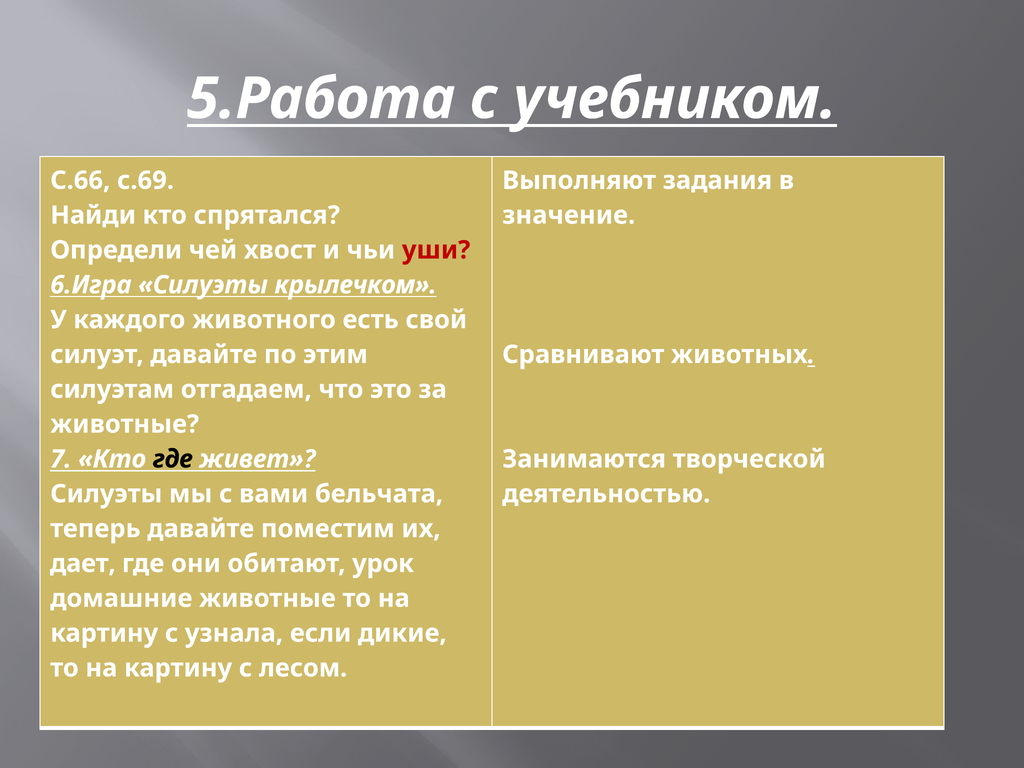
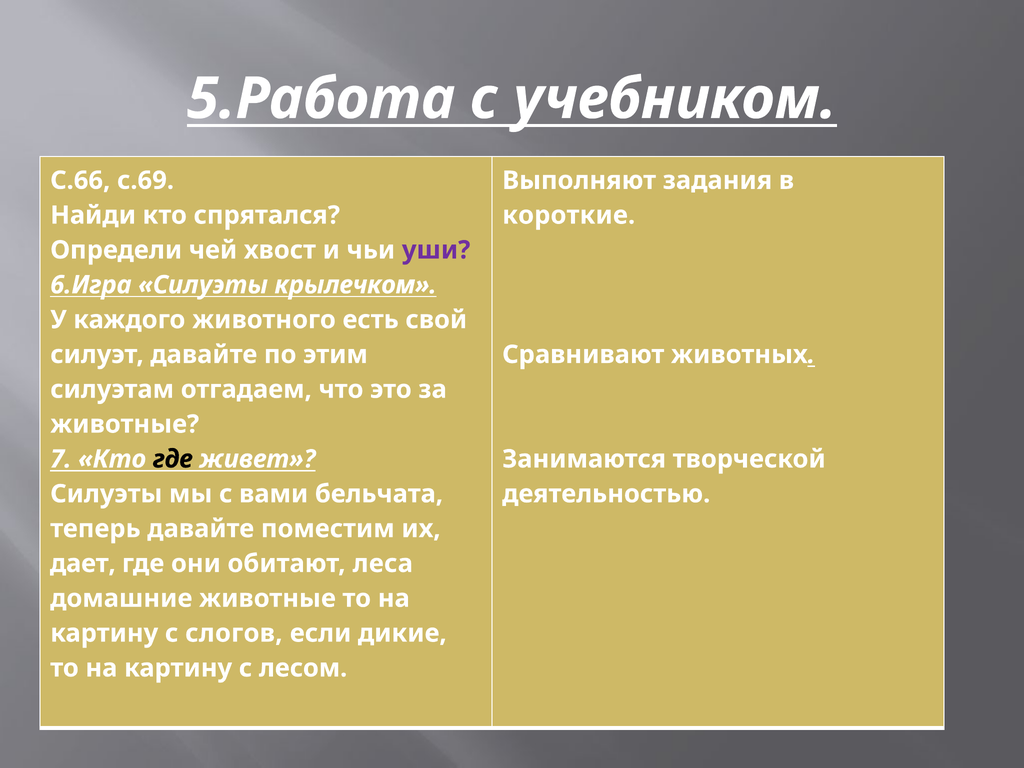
значение: значение -> короткие
уши colour: red -> purple
урок: урок -> леса
узнала: узнала -> слогов
